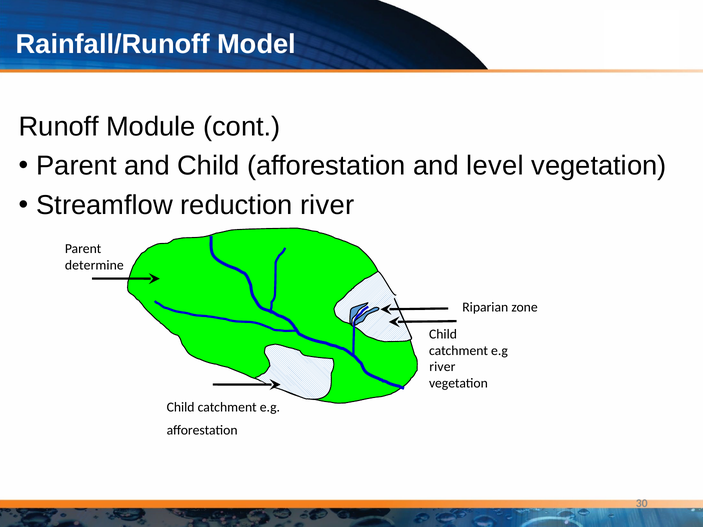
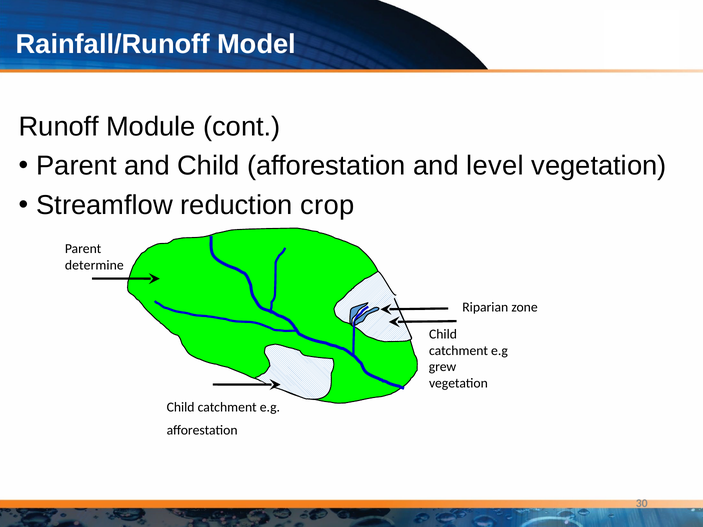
reduction river: river -> crop
river at (442, 367): river -> grew
